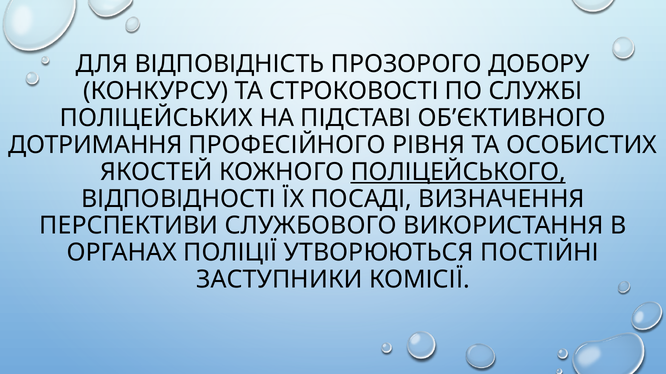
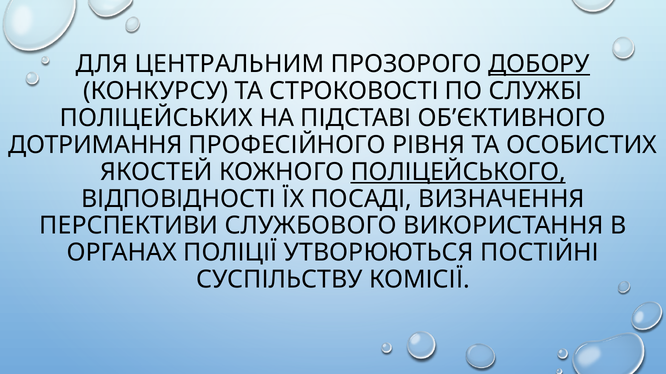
ВІДПОВІДНІСТЬ: ВІДПОВІДНІСТЬ -> ЦЕНТРАЛЬНИМ
ДОБОРУ underline: none -> present
ЗАСТУПНИКИ: ЗАСТУПНИКИ -> СУСПІЛЬСТВУ
